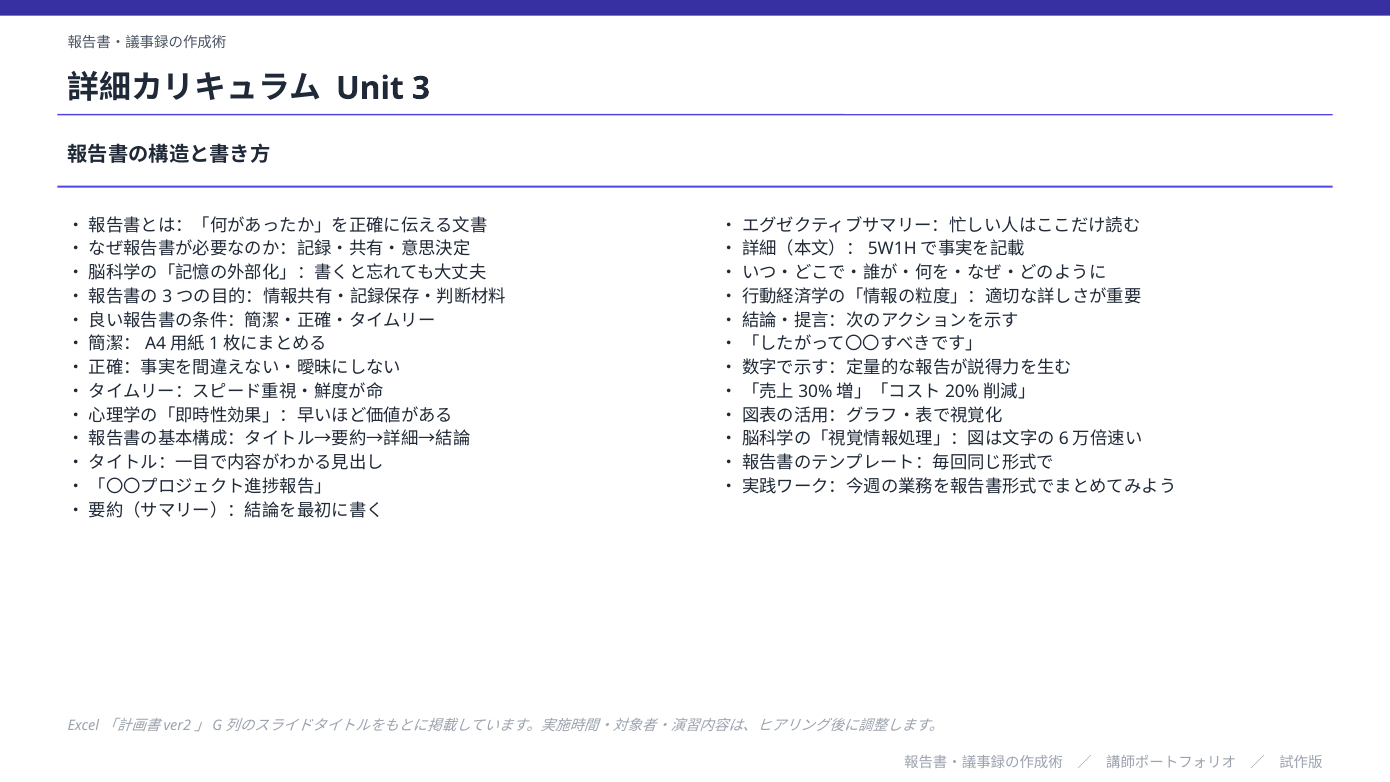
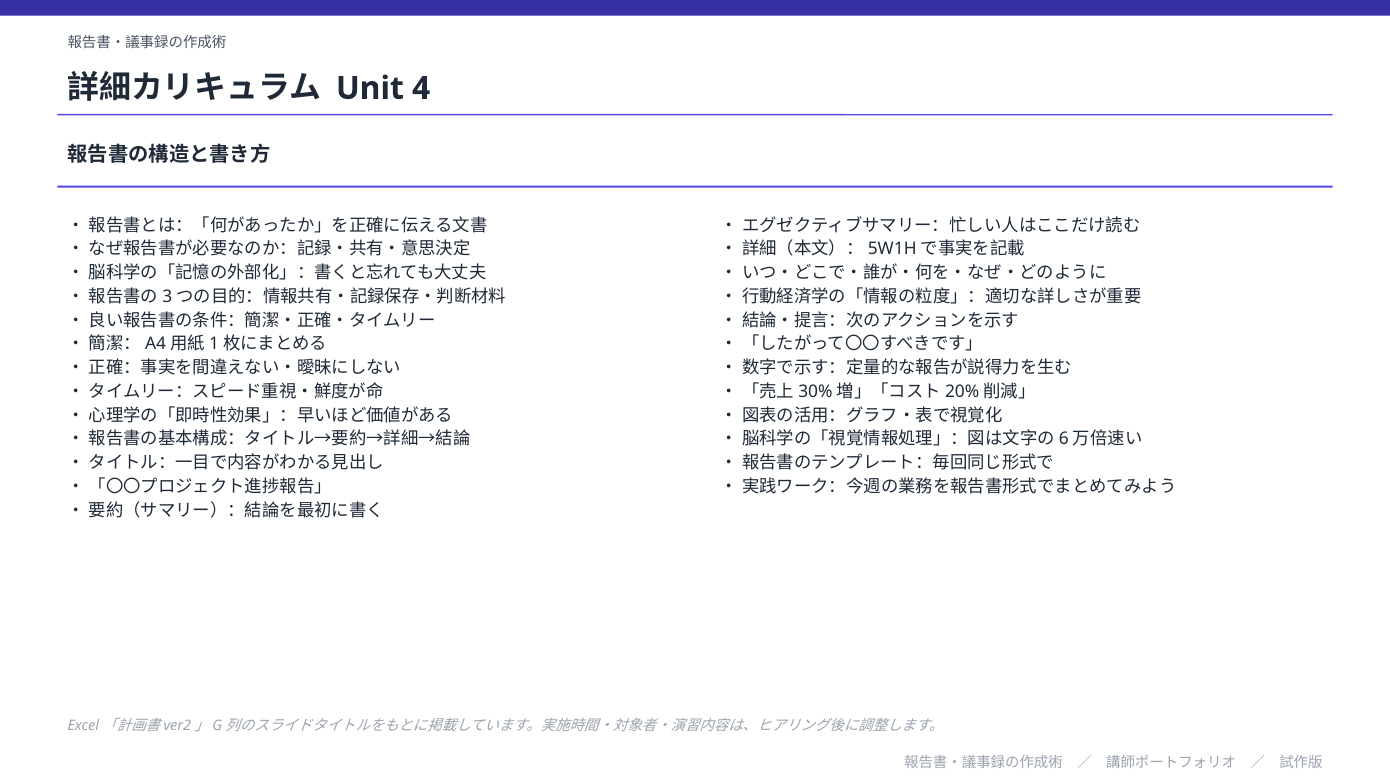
3: 3 -> 4
